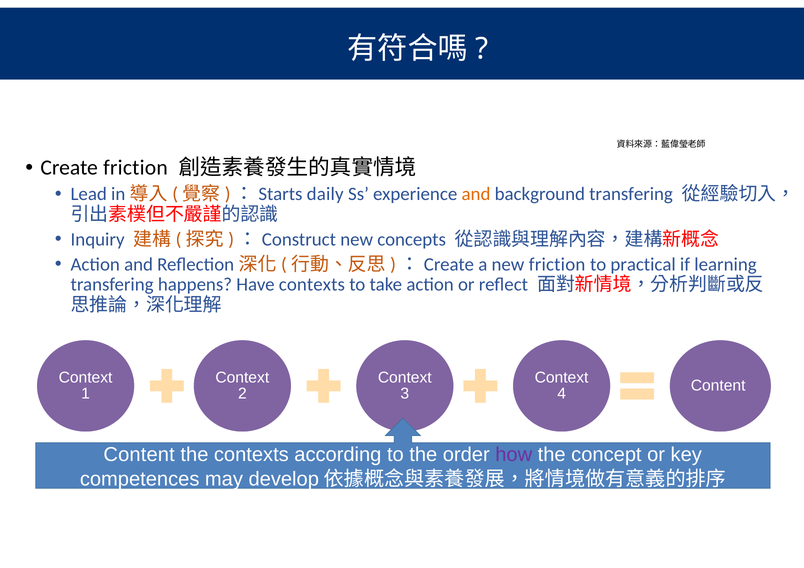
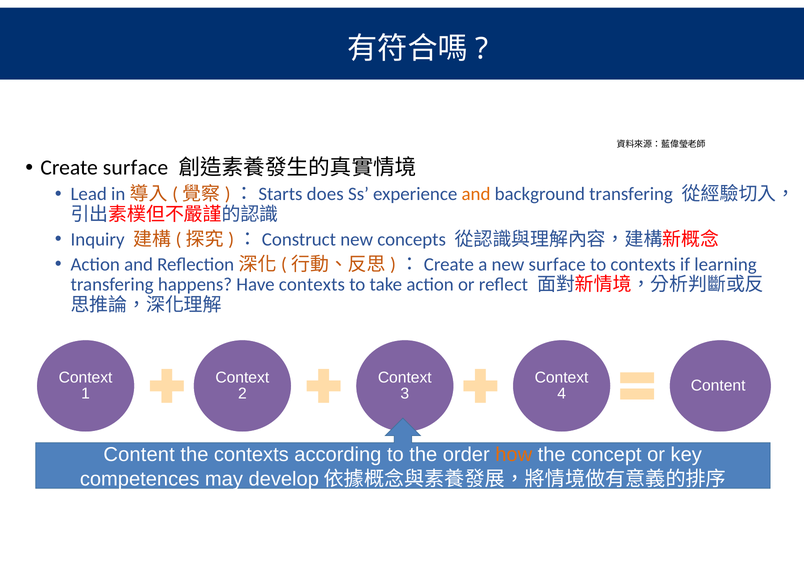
Create friction: friction -> surface
daily: daily -> does
new friction: friction -> surface
to practical: practical -> contexts
how colour: purple -> orange
